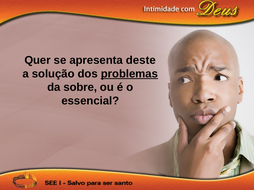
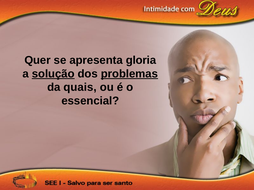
deste: deste -> gloria
solução underline: none -> present
sobre: sobre -> quais
